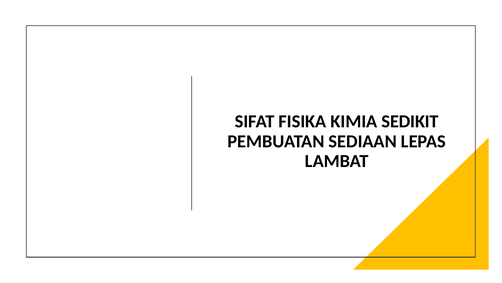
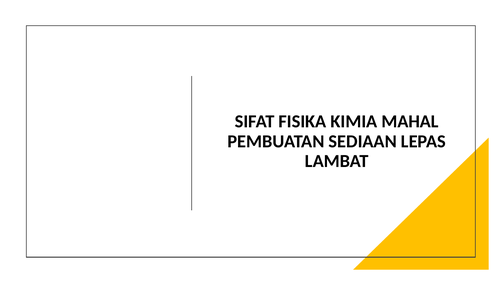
SEDIKIT: SEDIKIT -> MAHAL
